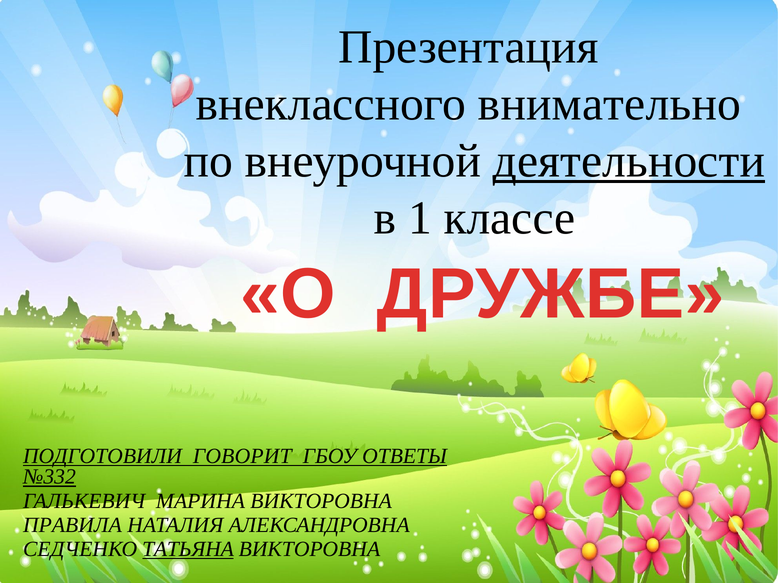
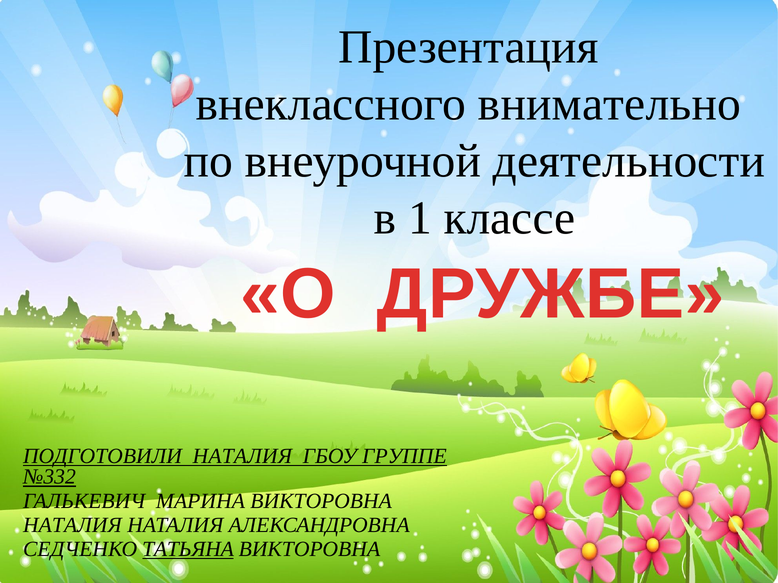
деятельности underline: present -> none
ПОДГОТОВИЛИ ГОВОРИТ: ГОВОРИТ -> НАТАЛИЯ
ОТВЕТЫ: ОТВЕТЫ -> ГРУППЕ
ПРАВИЛА at (72, 526): ПРАВИЛА -> НАТАЛИЯ
